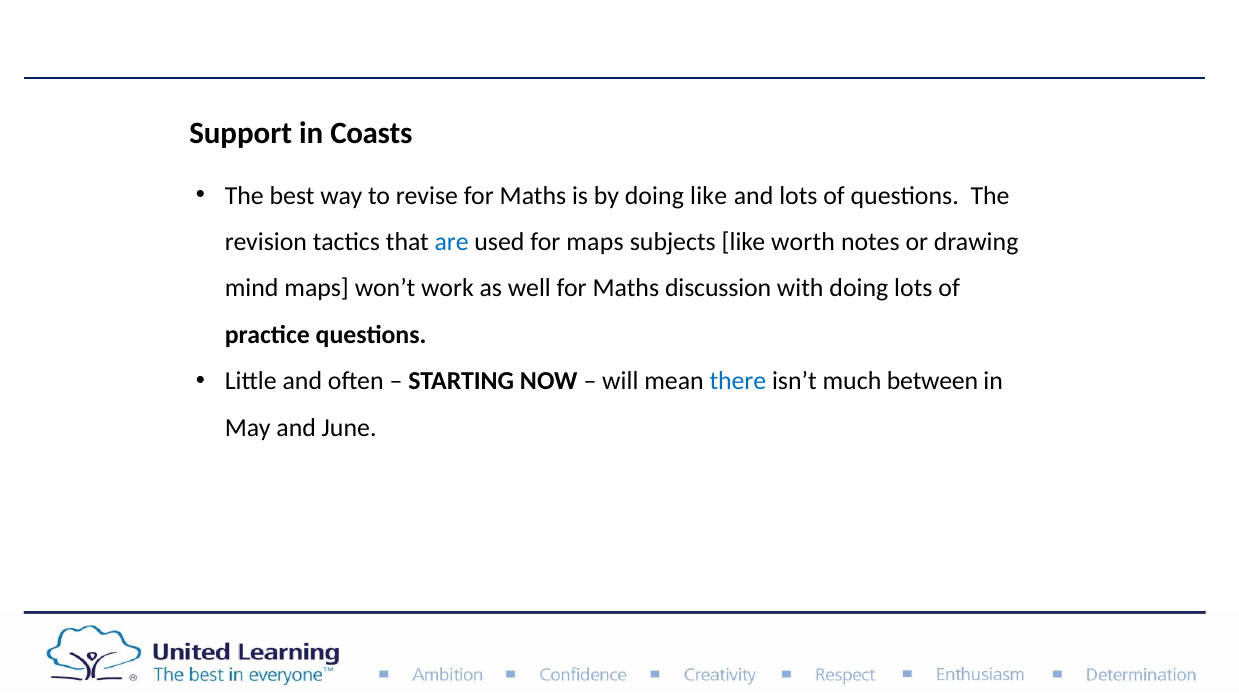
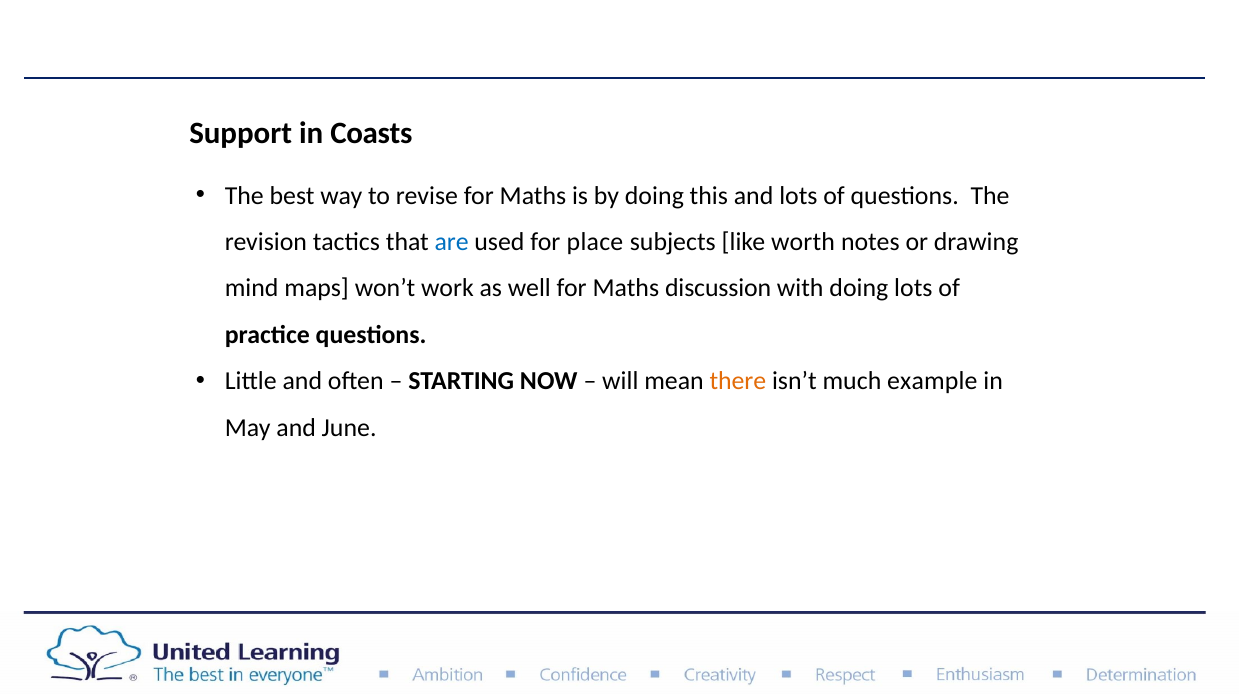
doing like: like -> this
for maps: maps -> place
there colour: blue -> orange
between: between -> example
